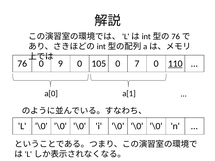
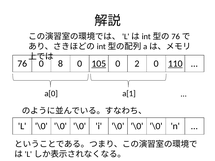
9: 9 -> 8
105 underline: none -> present
7: 7 -> 2
